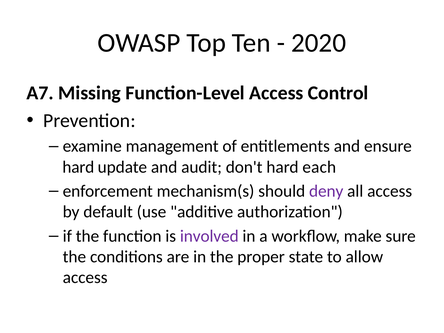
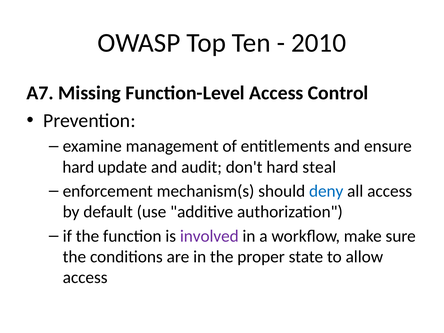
2020: 2020 -> 2010
each: each -> steal
deny colour: purple -> blue
